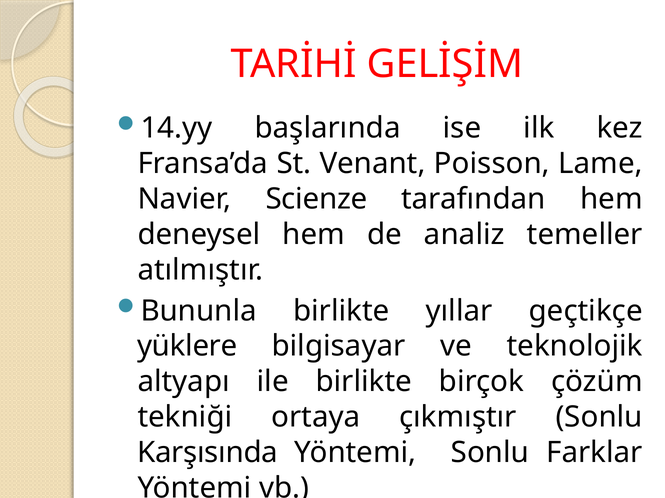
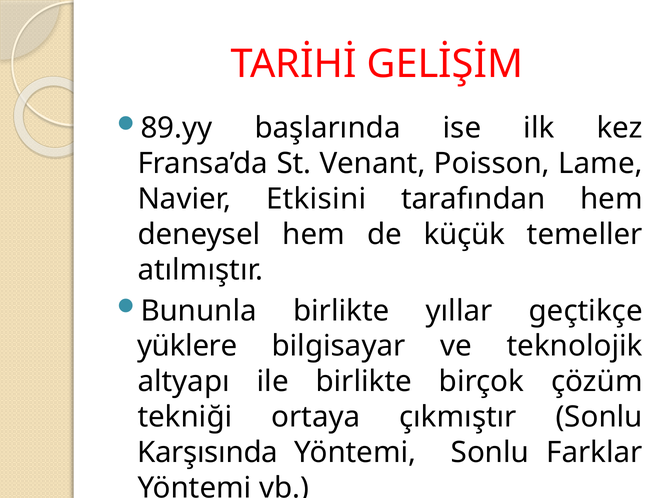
14.yy: 14.yy -> 89.yy
Scienze: Scienze -> Etkisini
analiz: analiz -> küçük
